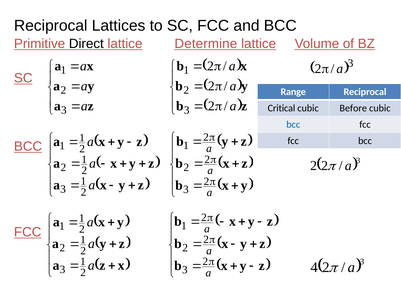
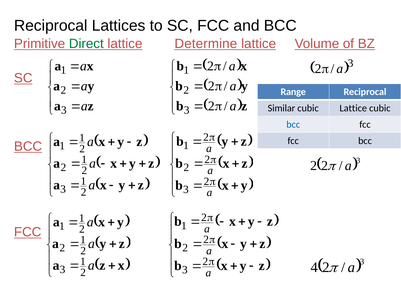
Direct colour: black -> green
Critical: Critical -> Similar
cubic Before: Before -> Lattice
